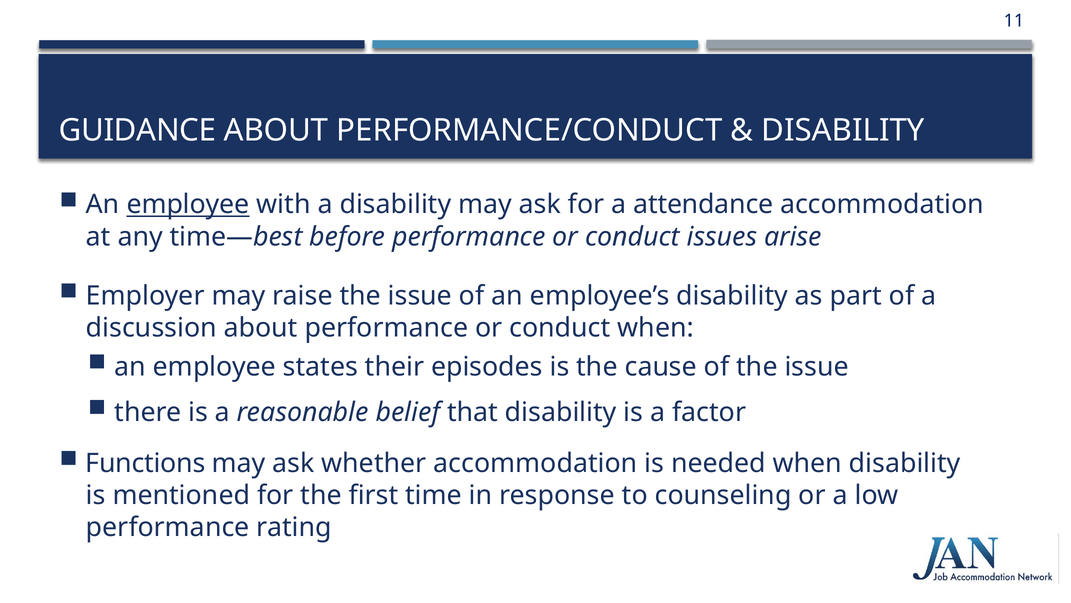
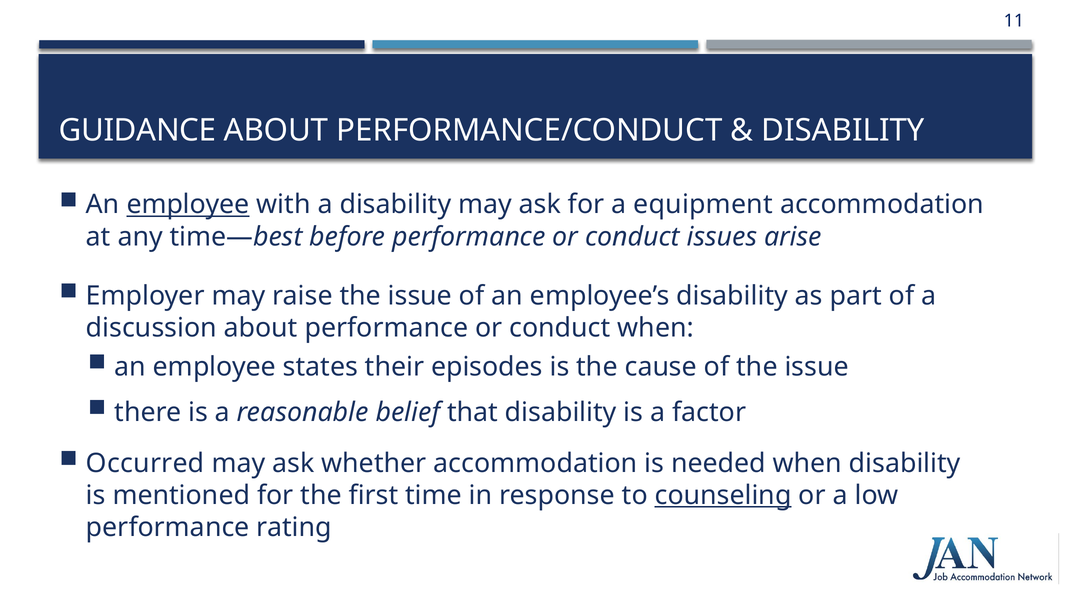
attendance: attendance -> equipment
Functions: Functions -> Occurred
counseling underline: none -> present
